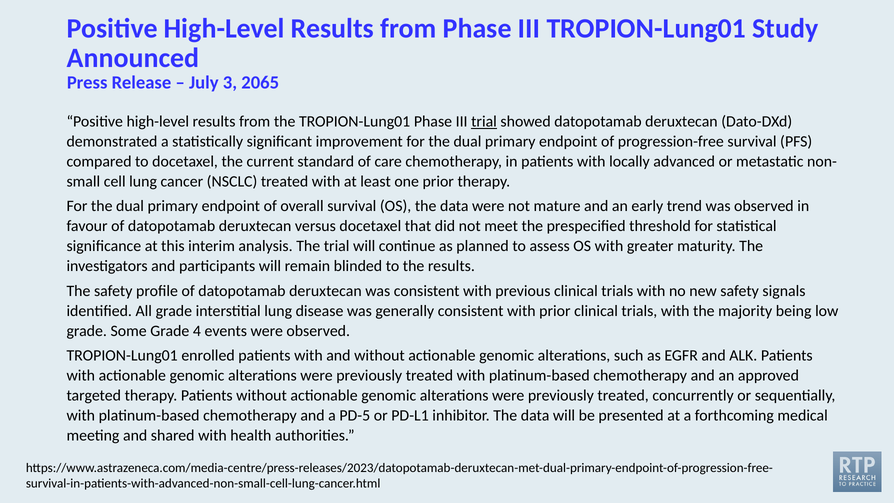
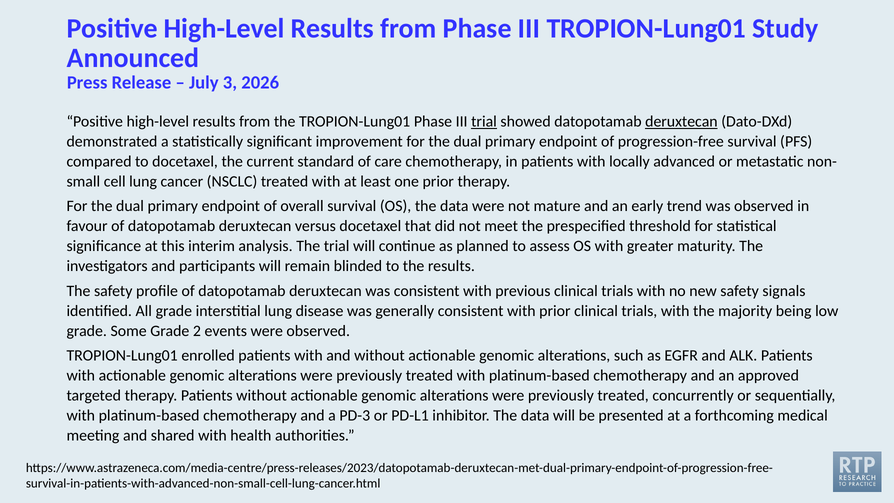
2065: 2065 -> 2026
deruxtecan at (681, 122) underline: none -> present
4: 4 -> 2
PD-5: PD-5 -> PD-3
